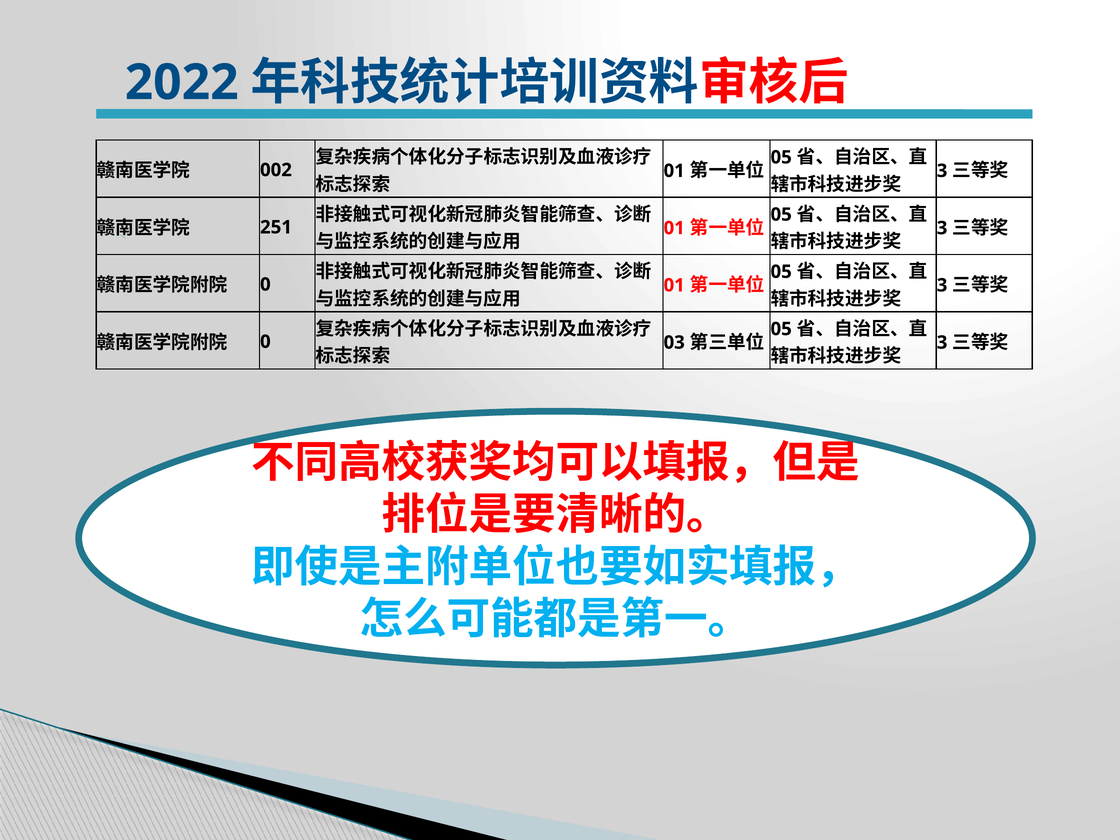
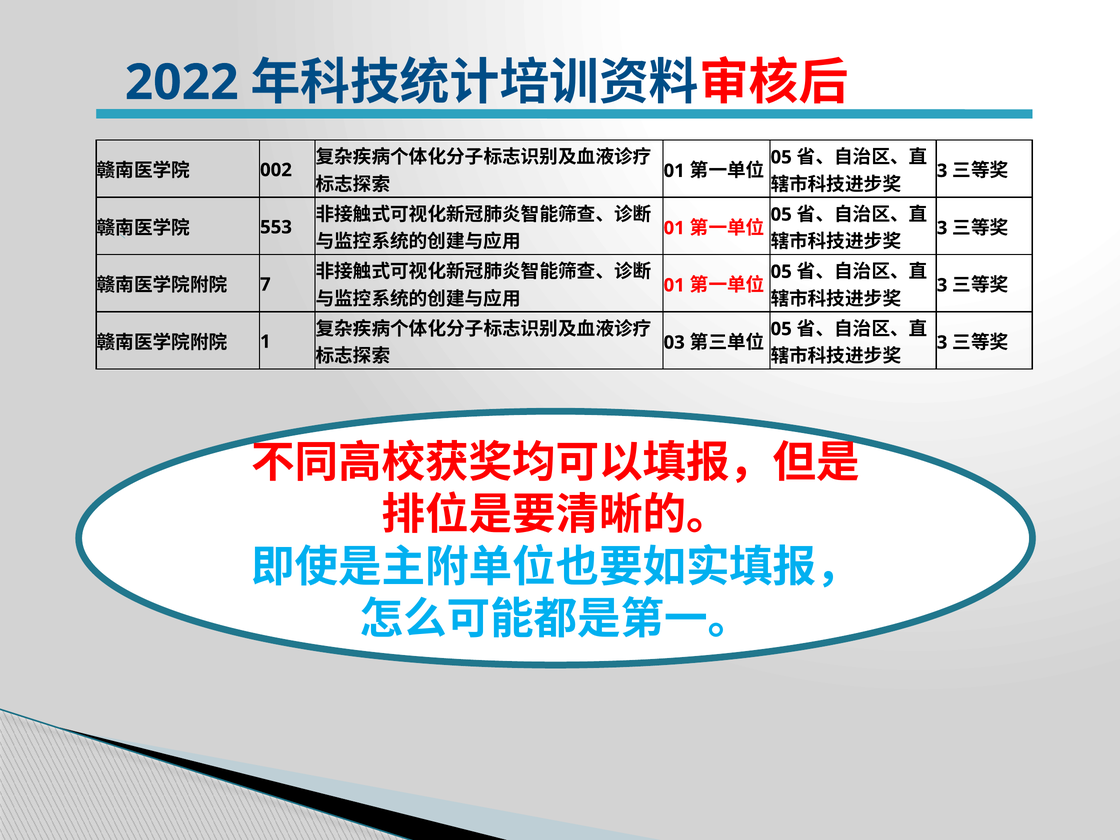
251: 251 -> 553
0 at (265, 284): 0 -> 7
0 at (265, 342): 0 -> 1
